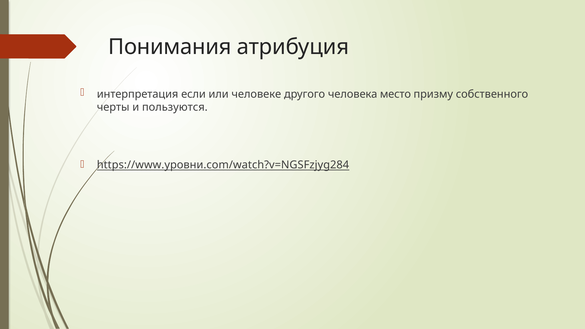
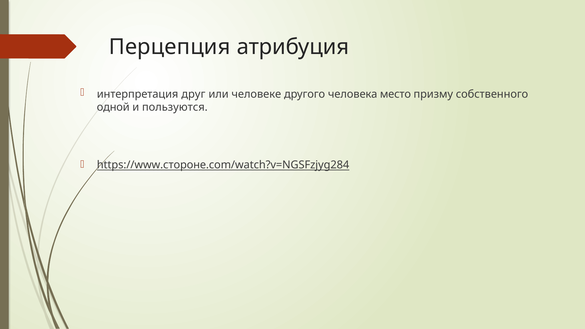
Понимания: Понимания -> Перцепция
если: если -> друг
черты: черты -> одной
https://www.уровни.com/watch?v=NGSFzjyg284: https://www.уровни.com/watch?v=NGSFzjyg284 -> https://www.стороне.com/watch?v=NGSFzjyg284
